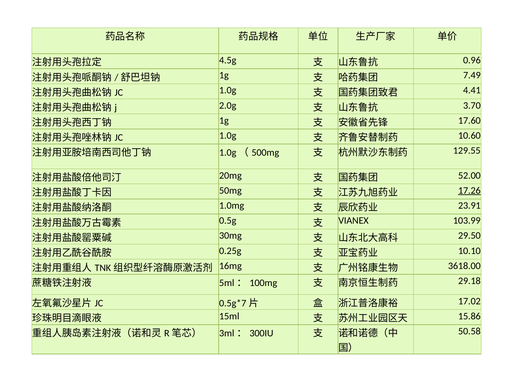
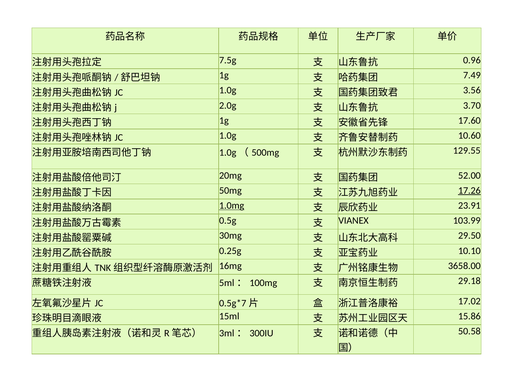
4.5g: 4.5g -> 7.5g
4.41: 4.41 -> 3.56
1.0mg underline: none -> present
3618.00: 3618.00 -> 3658.00
